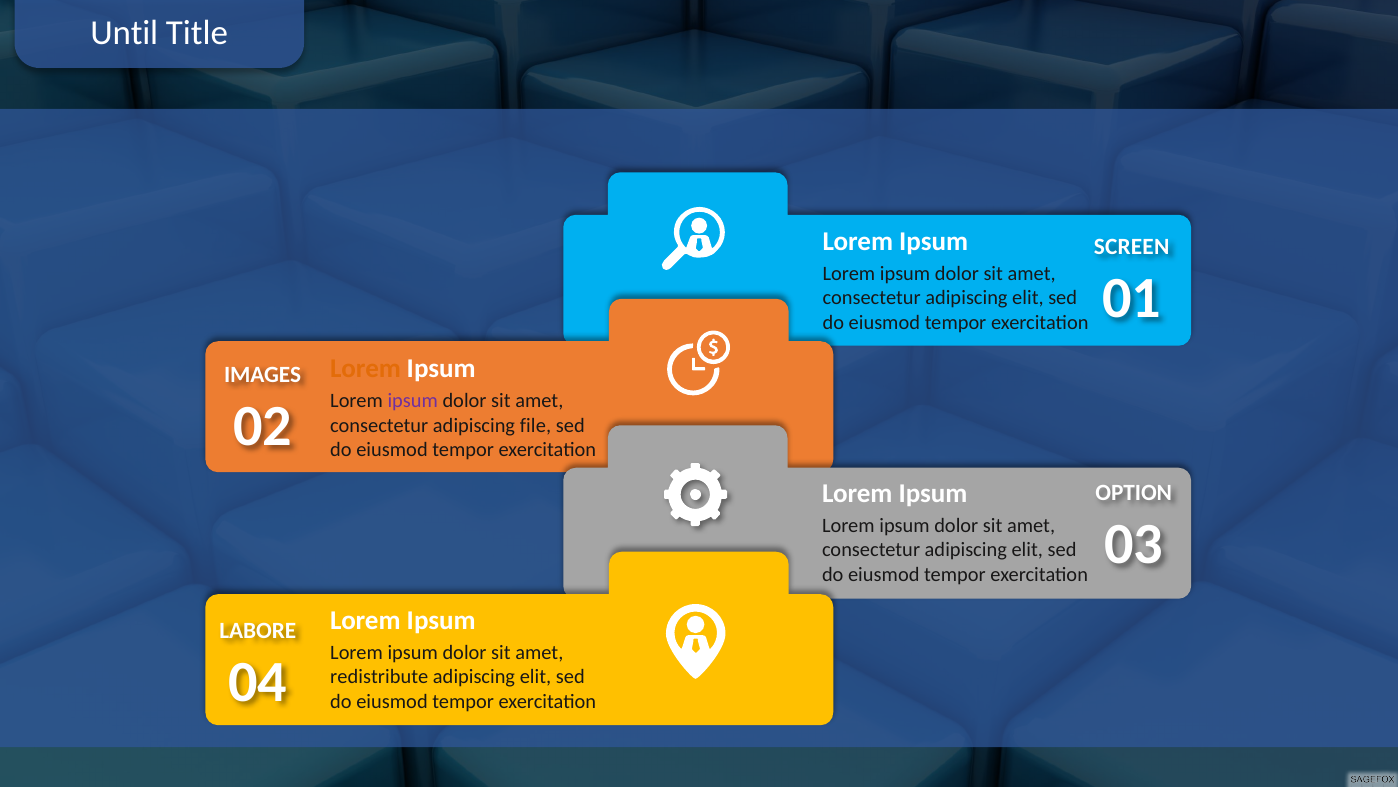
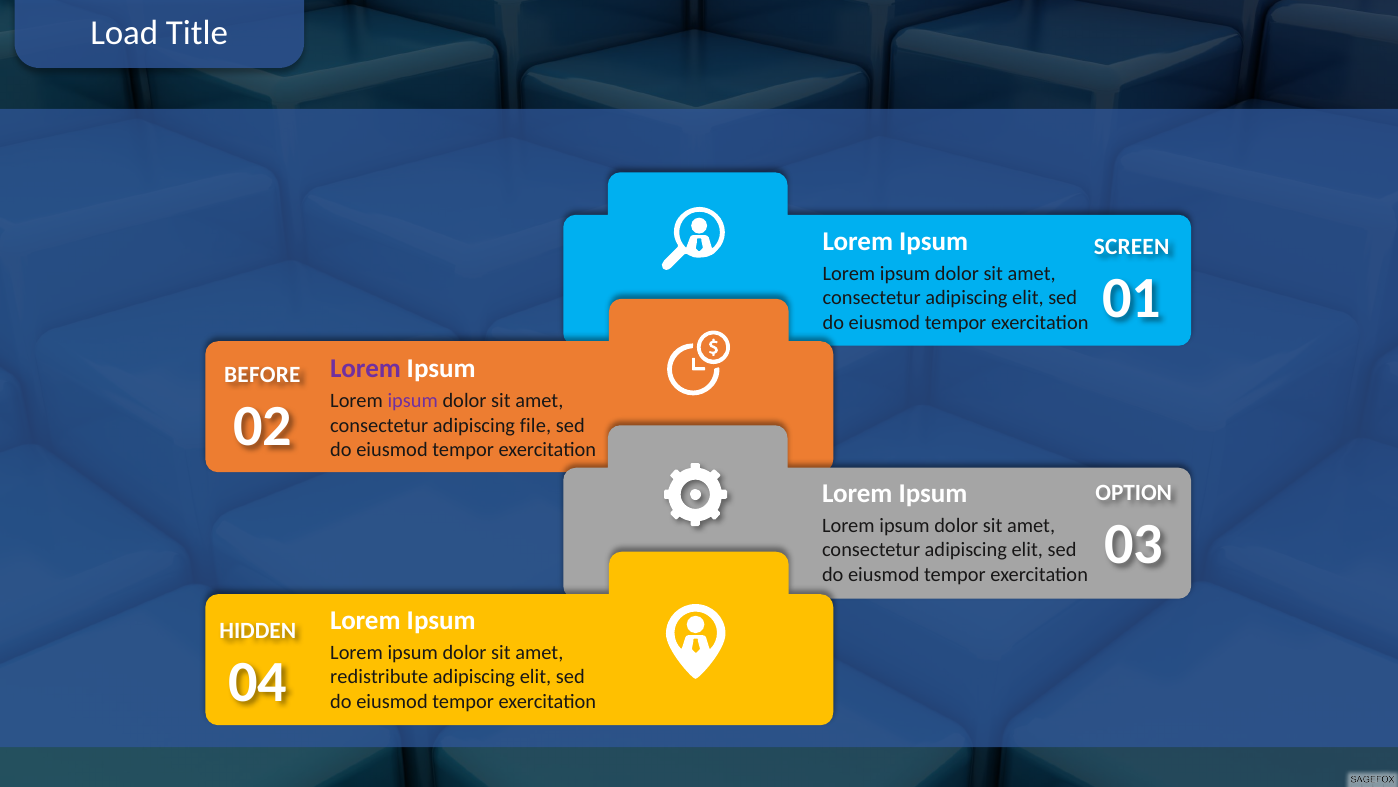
Until: Until -> Load
Lorem at (366, 369) colour: orange -> purple
IMAGES: IMAGES -> BEFORE
LABORE: LABORE -> HIDDEN
